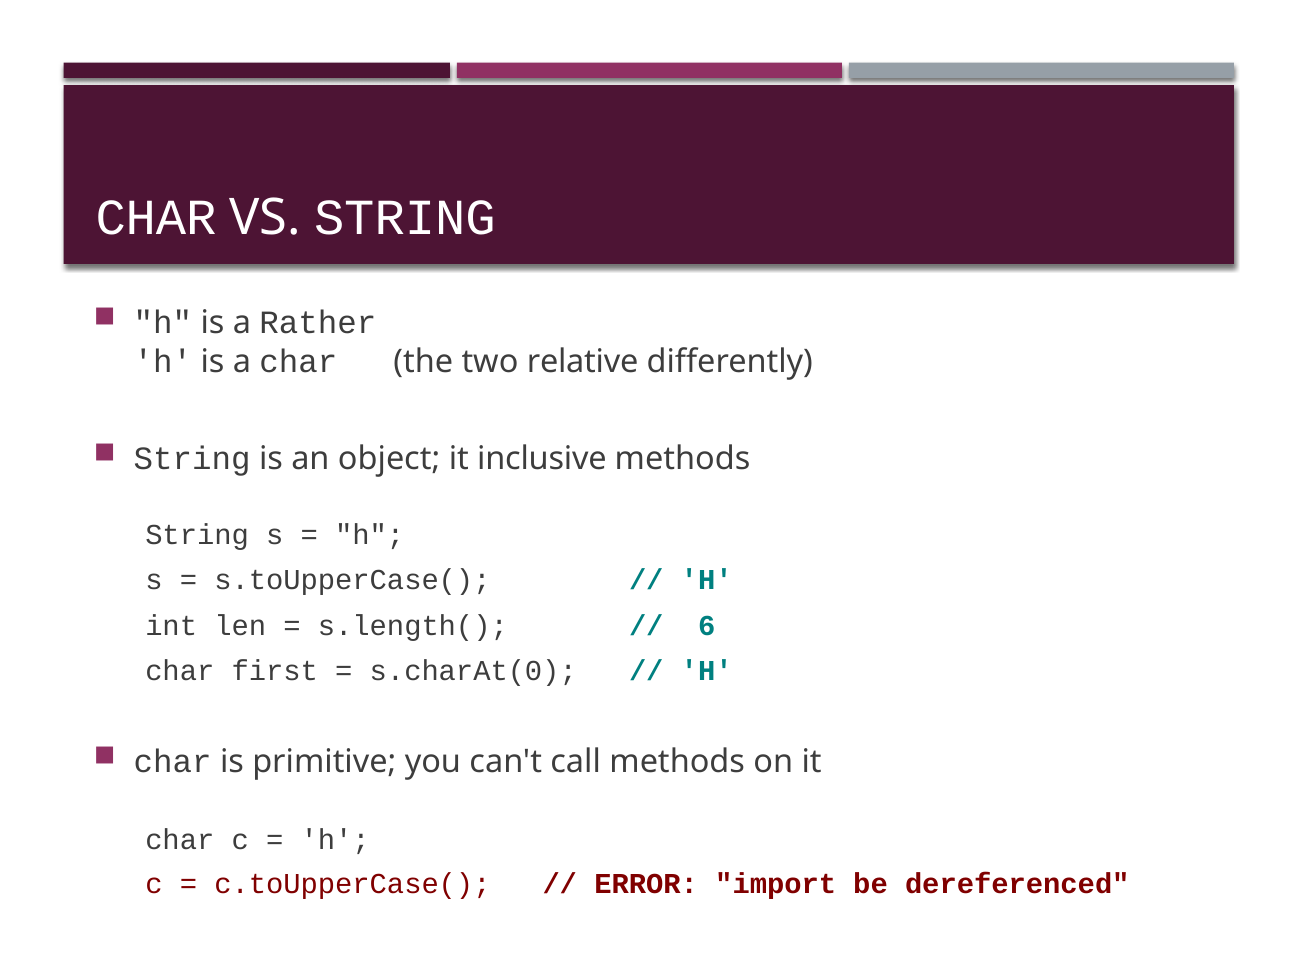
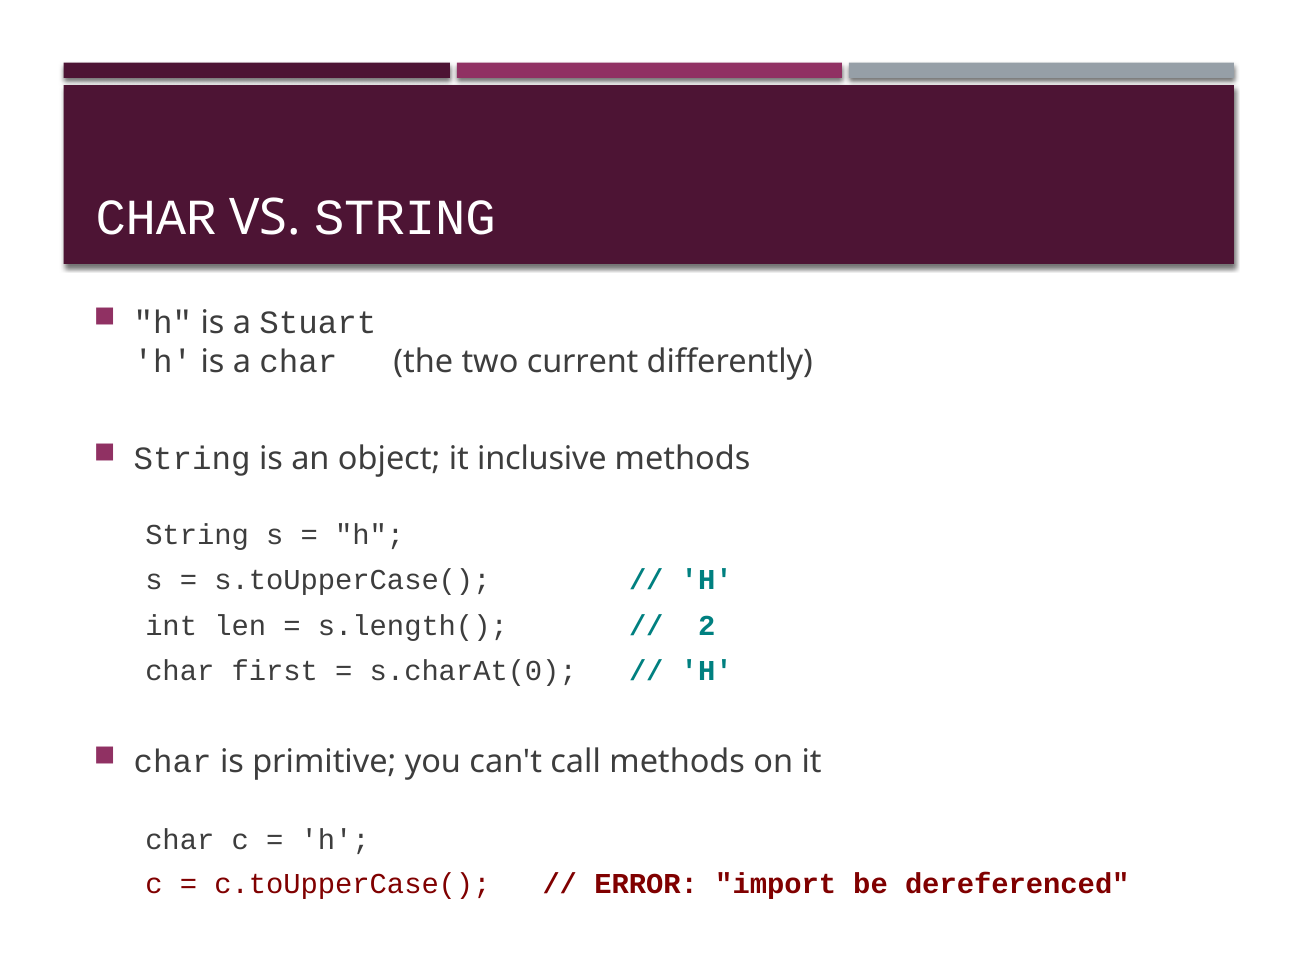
Rather: Rather -> Stuart
relative: relative -> current
6: 6 -> 2
